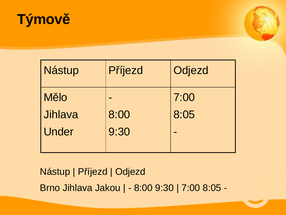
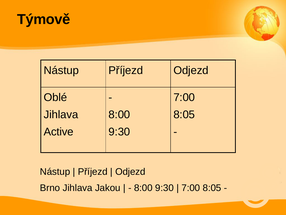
Mělo: Mělo -> Oblé
Under: Under -> Active
